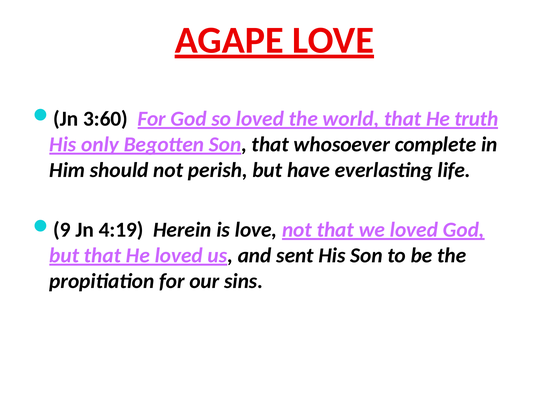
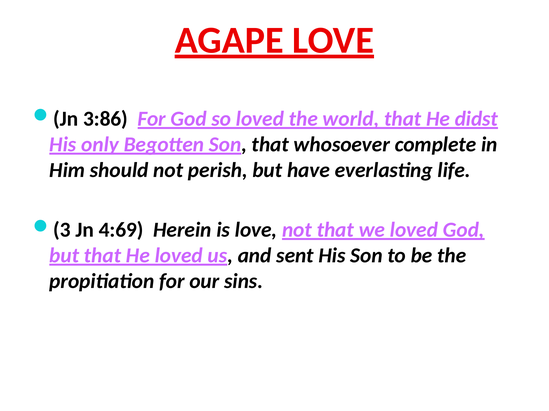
3:60: 3:60 -> 3:86
truth: truth -> didst
9: 9 -> 3
4:19: 4:19 -> 4:69
